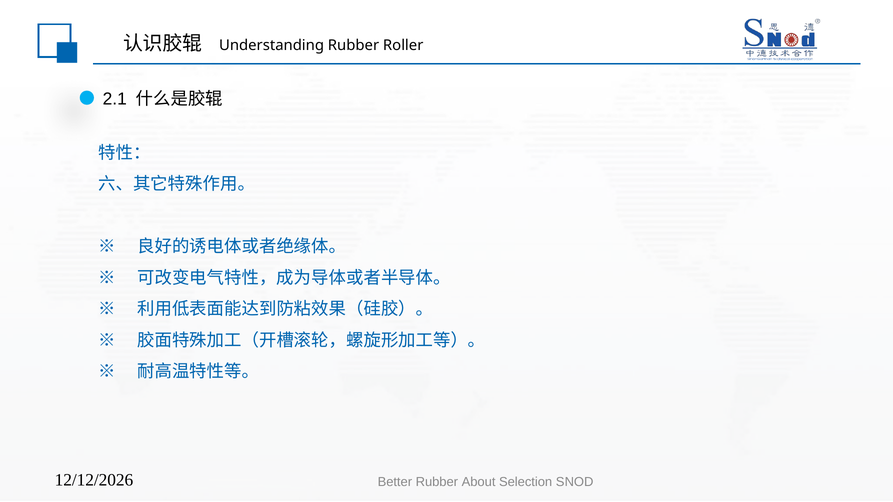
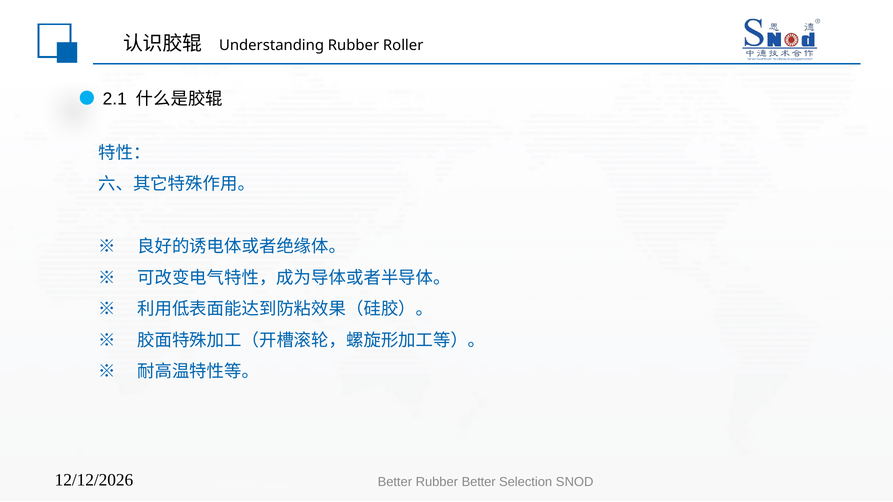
Rubber About: About -> Better
